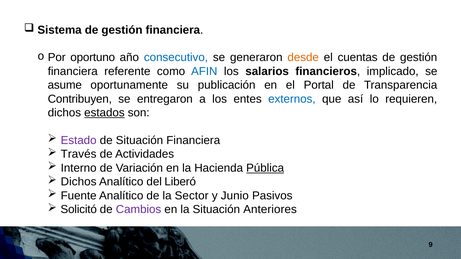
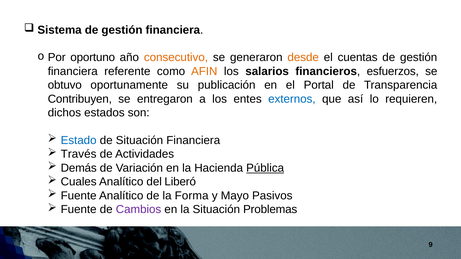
consecutivo colour: blue -> orange
AFIN colour: blue -> orange
implicado: implicado -> esfuerzos
asume: asume -> obtuvo
estados underline: present -> none
Estado colour: purple -> blue
Interno: Interno -> Demás
Dichos at (79, 182): Dichos -> Cuales
Sector: Sector -> Forma
Junio: Junio -> Mayo
Solicitó at (79, 210): Solicitó -> Fuente
Anteriores: Anteriores -> Problemas
